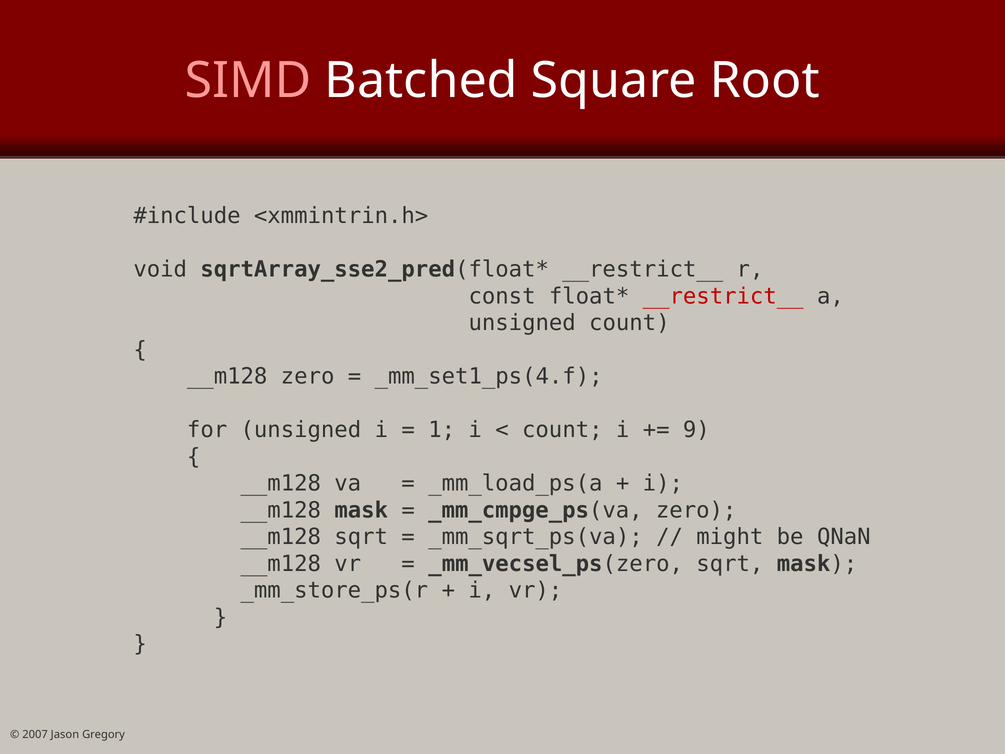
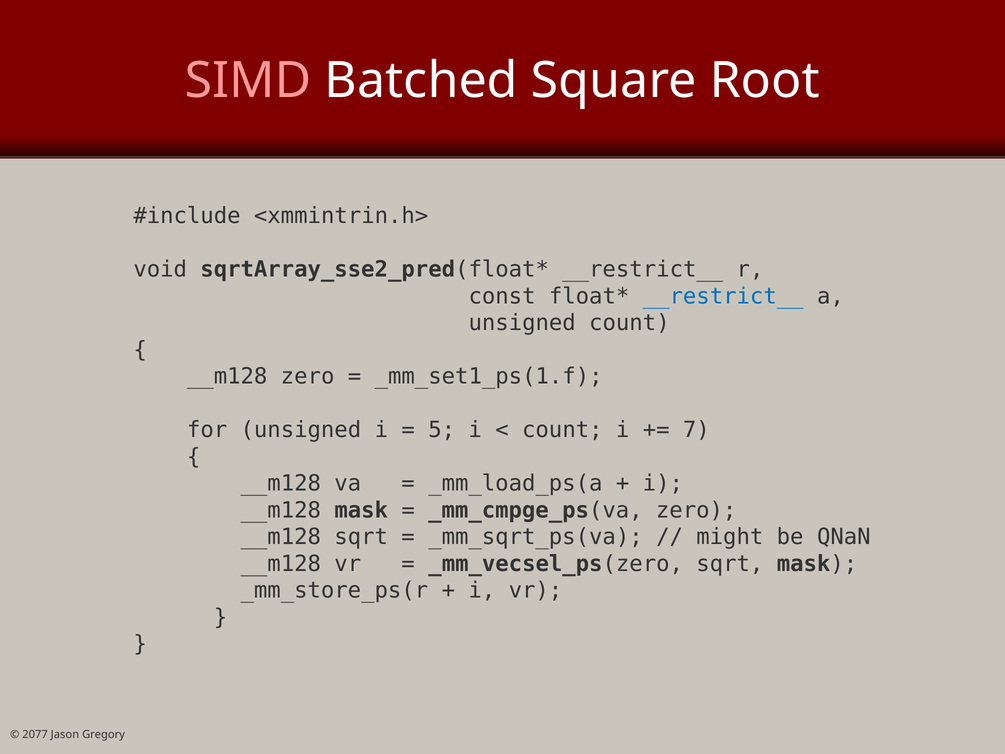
__restrict__ at (723, 296) colour: red -> blue
_mm_set1_ps(4.f: _mm_set1_ps(4.f -> _mm_set1_ps(1.f
1: 1 -> 5
9: 9 -> 7
2007: 2007 -> 2077
